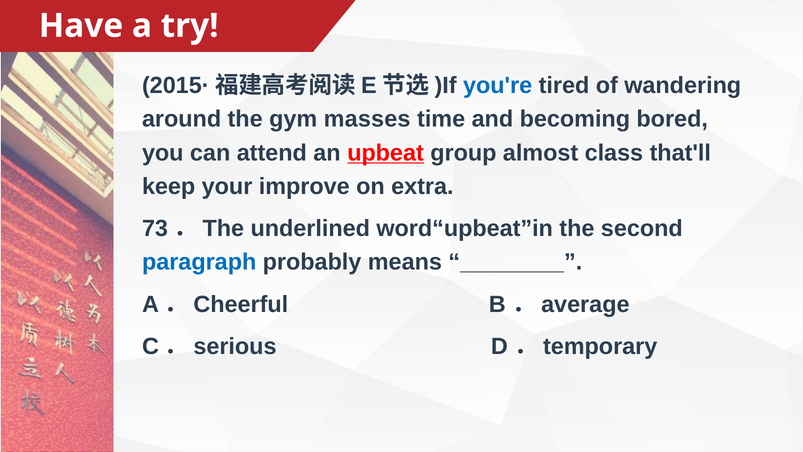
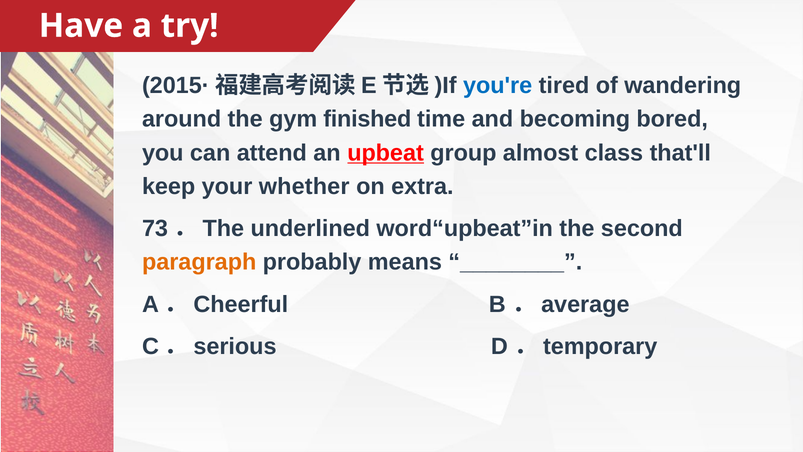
masses: masses -> finished
improve: improve -> whether
paragraph colour: blue -> orange
